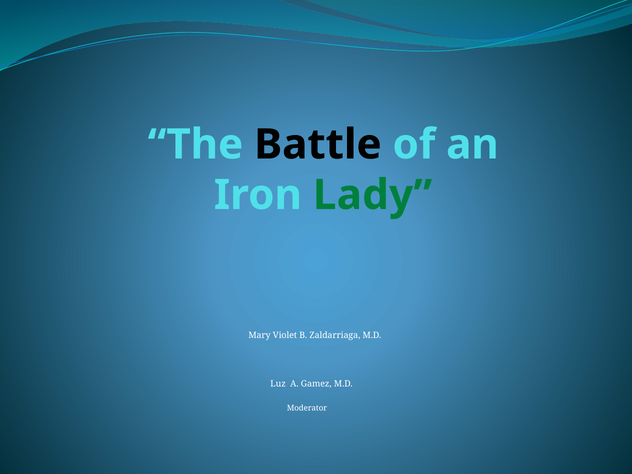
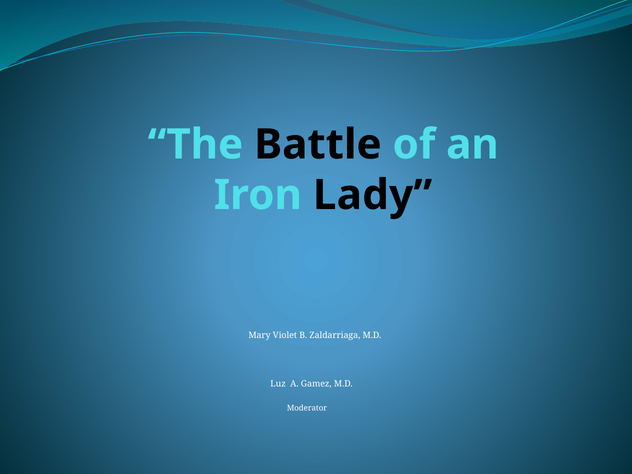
Lady colour: green -> black
